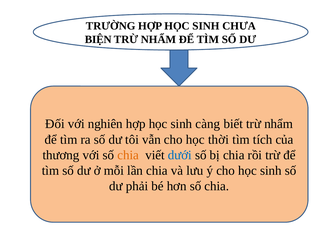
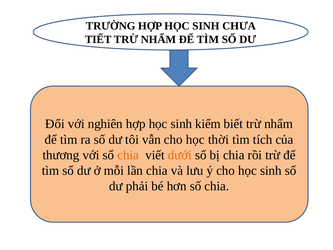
BIỆN: BIỆN -> TIẾT
càng: càng -> kiểm
dưới colour: blue -> orange
